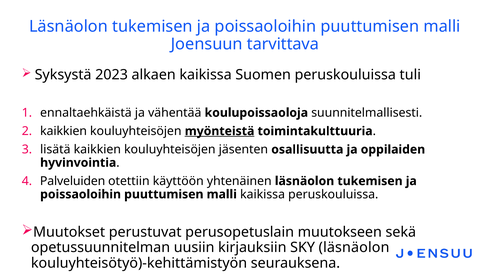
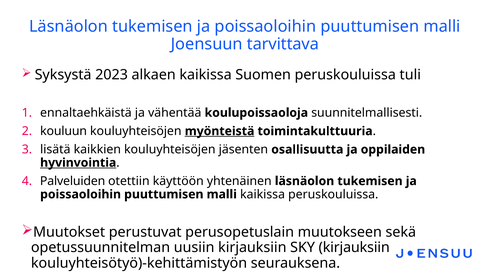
kaikkien at (64, 131): kaikkien -> kouluun
hyvinvointia underline: none -> present
SKY läsnäolon: läsnäolon -> kirjauksiin
